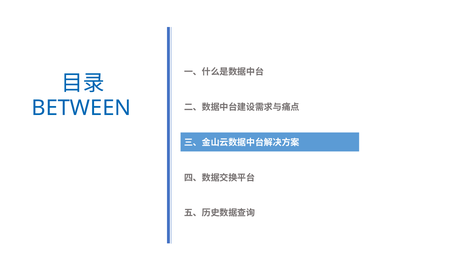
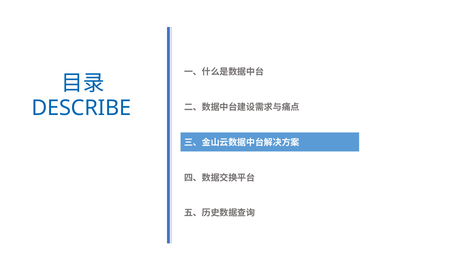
BETWEEN: BETWEEN -> DESCRIBE
